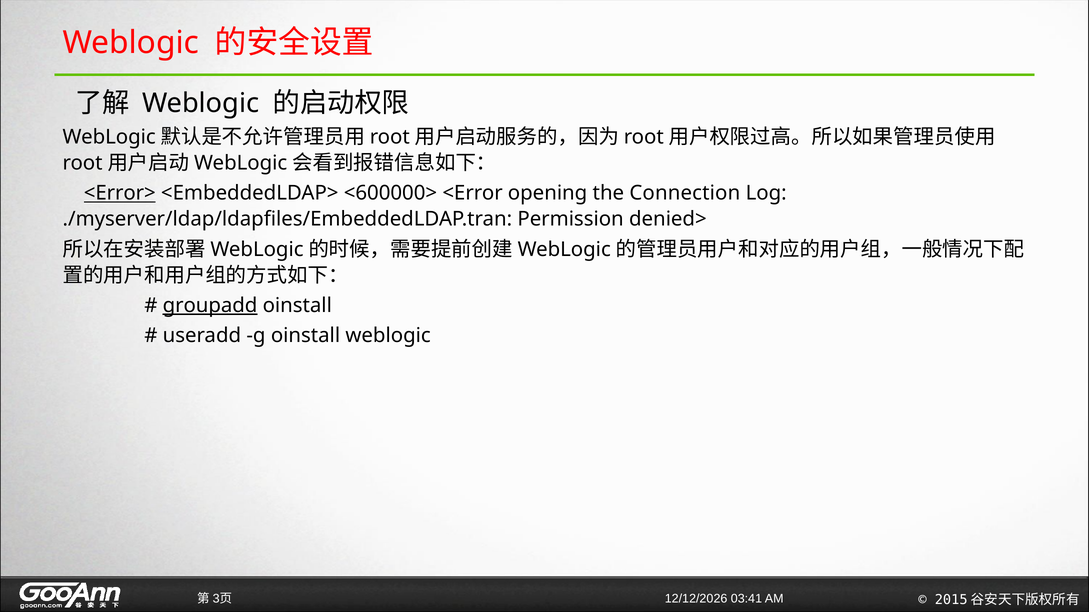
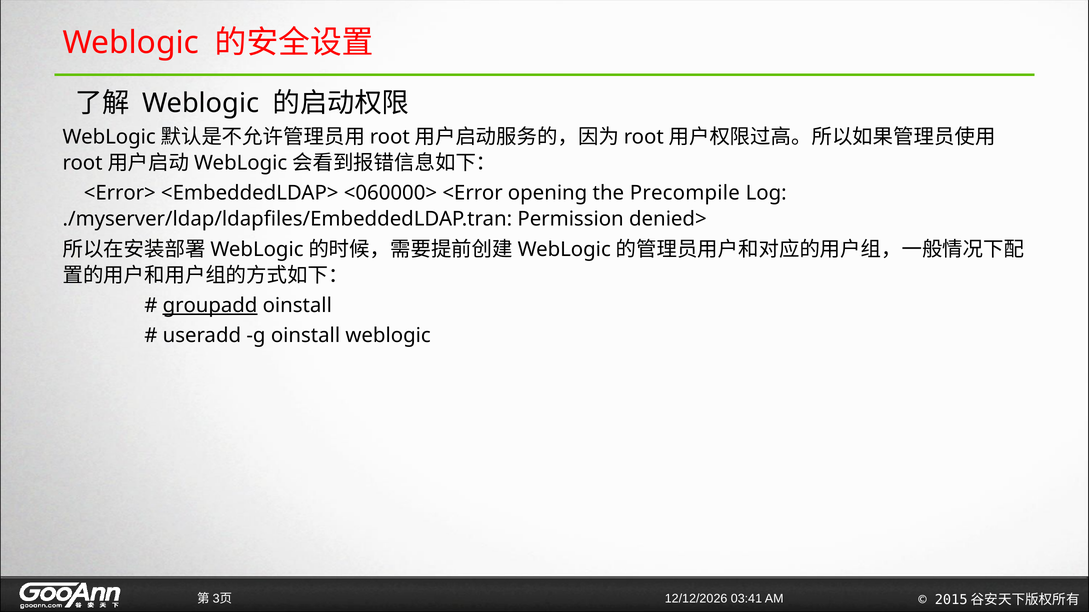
<Error> underline: present -> none
<600000>: <600000> -> <060000>
Connection: Connection -> Precompile
